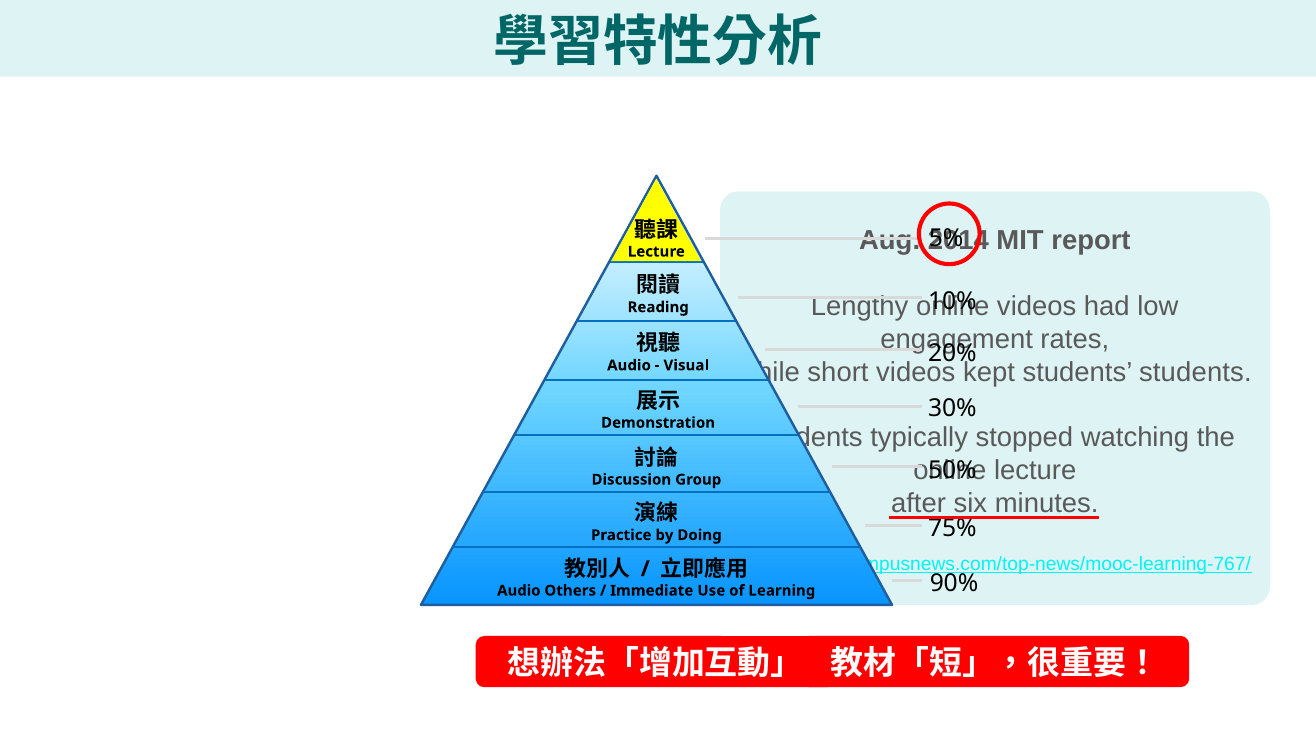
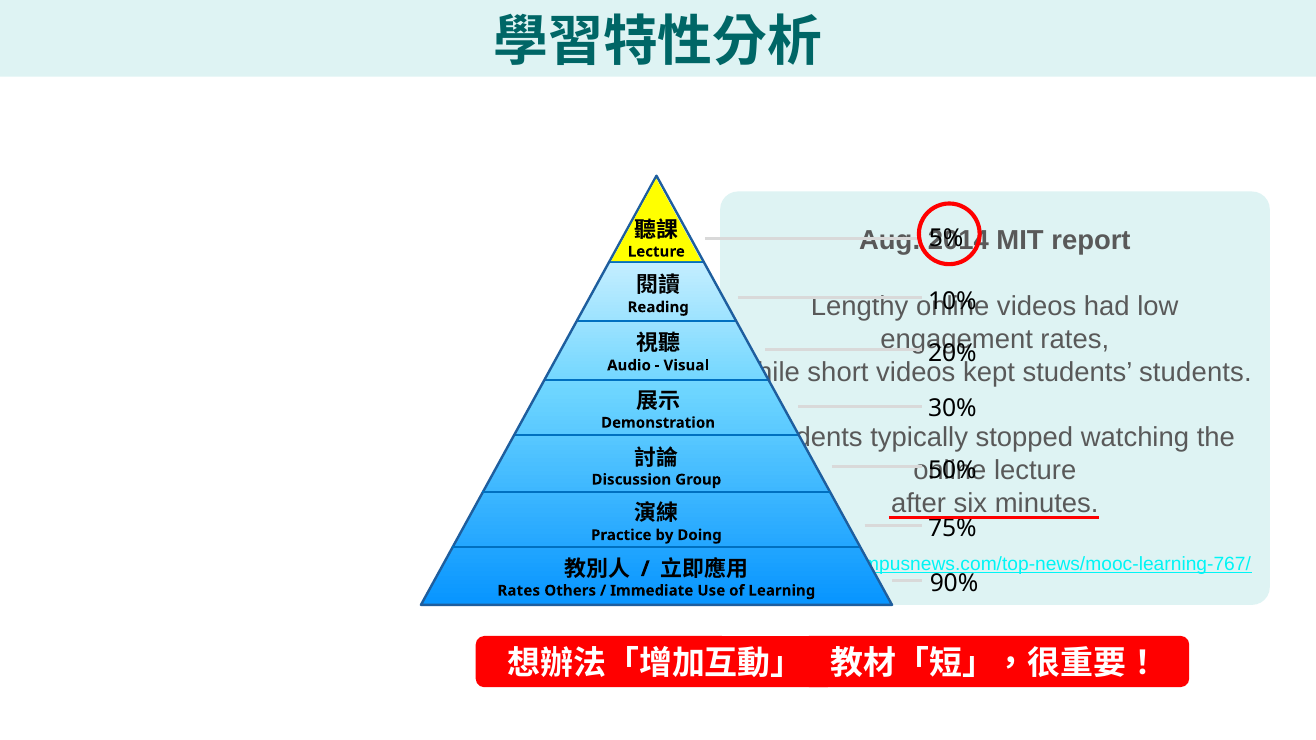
Audio at (519, 591): Audio -> Rates
